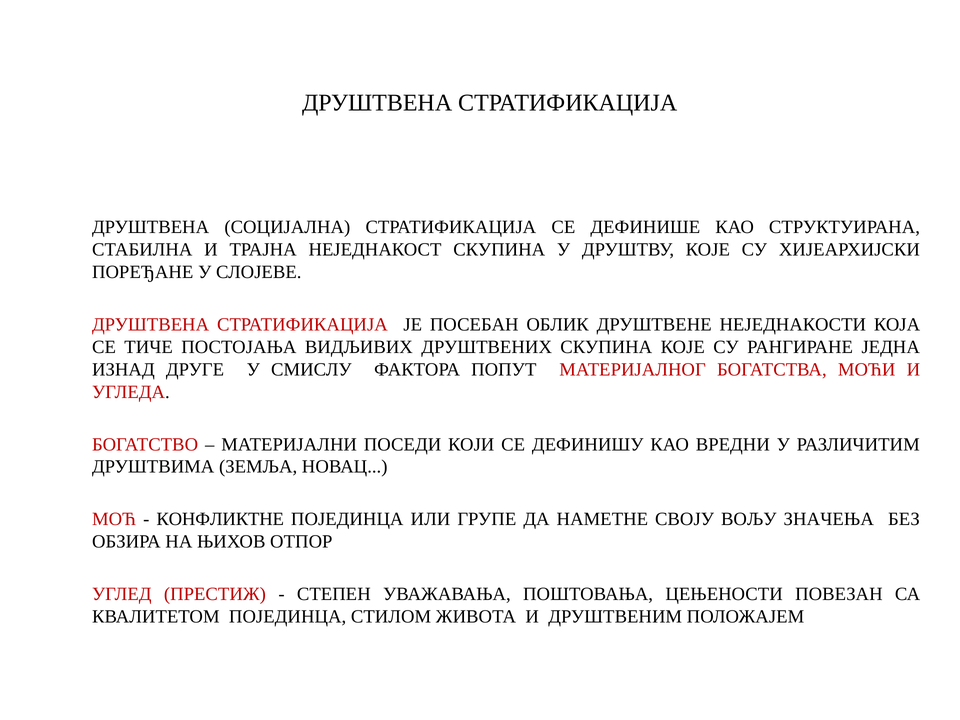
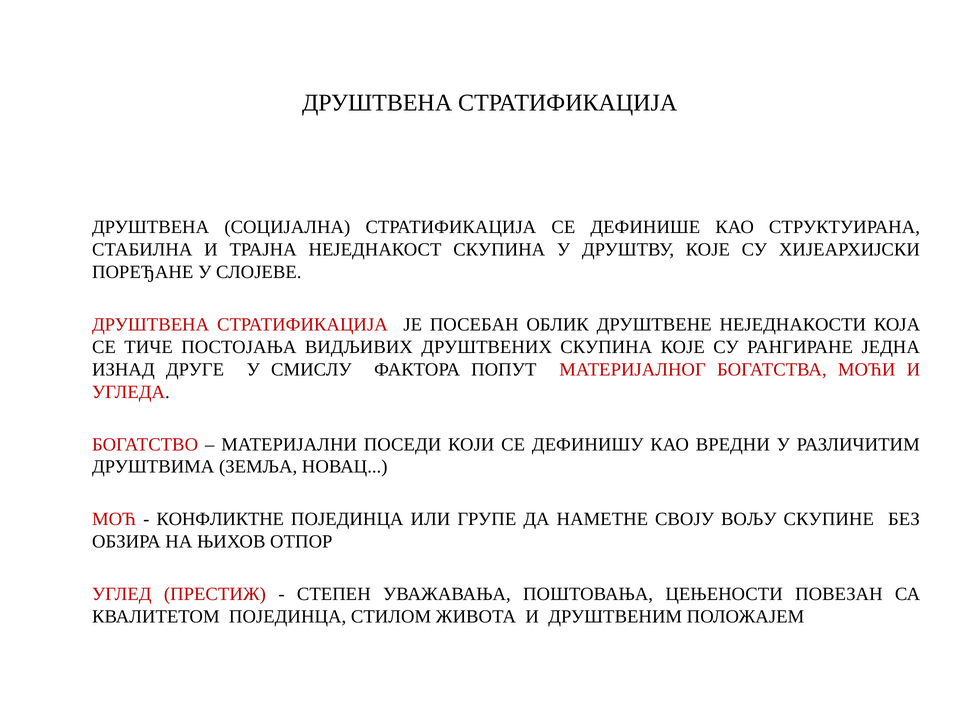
ЗНАЧЕЊА: ЗНАЧЕЊА -> СКУПИНЕ
